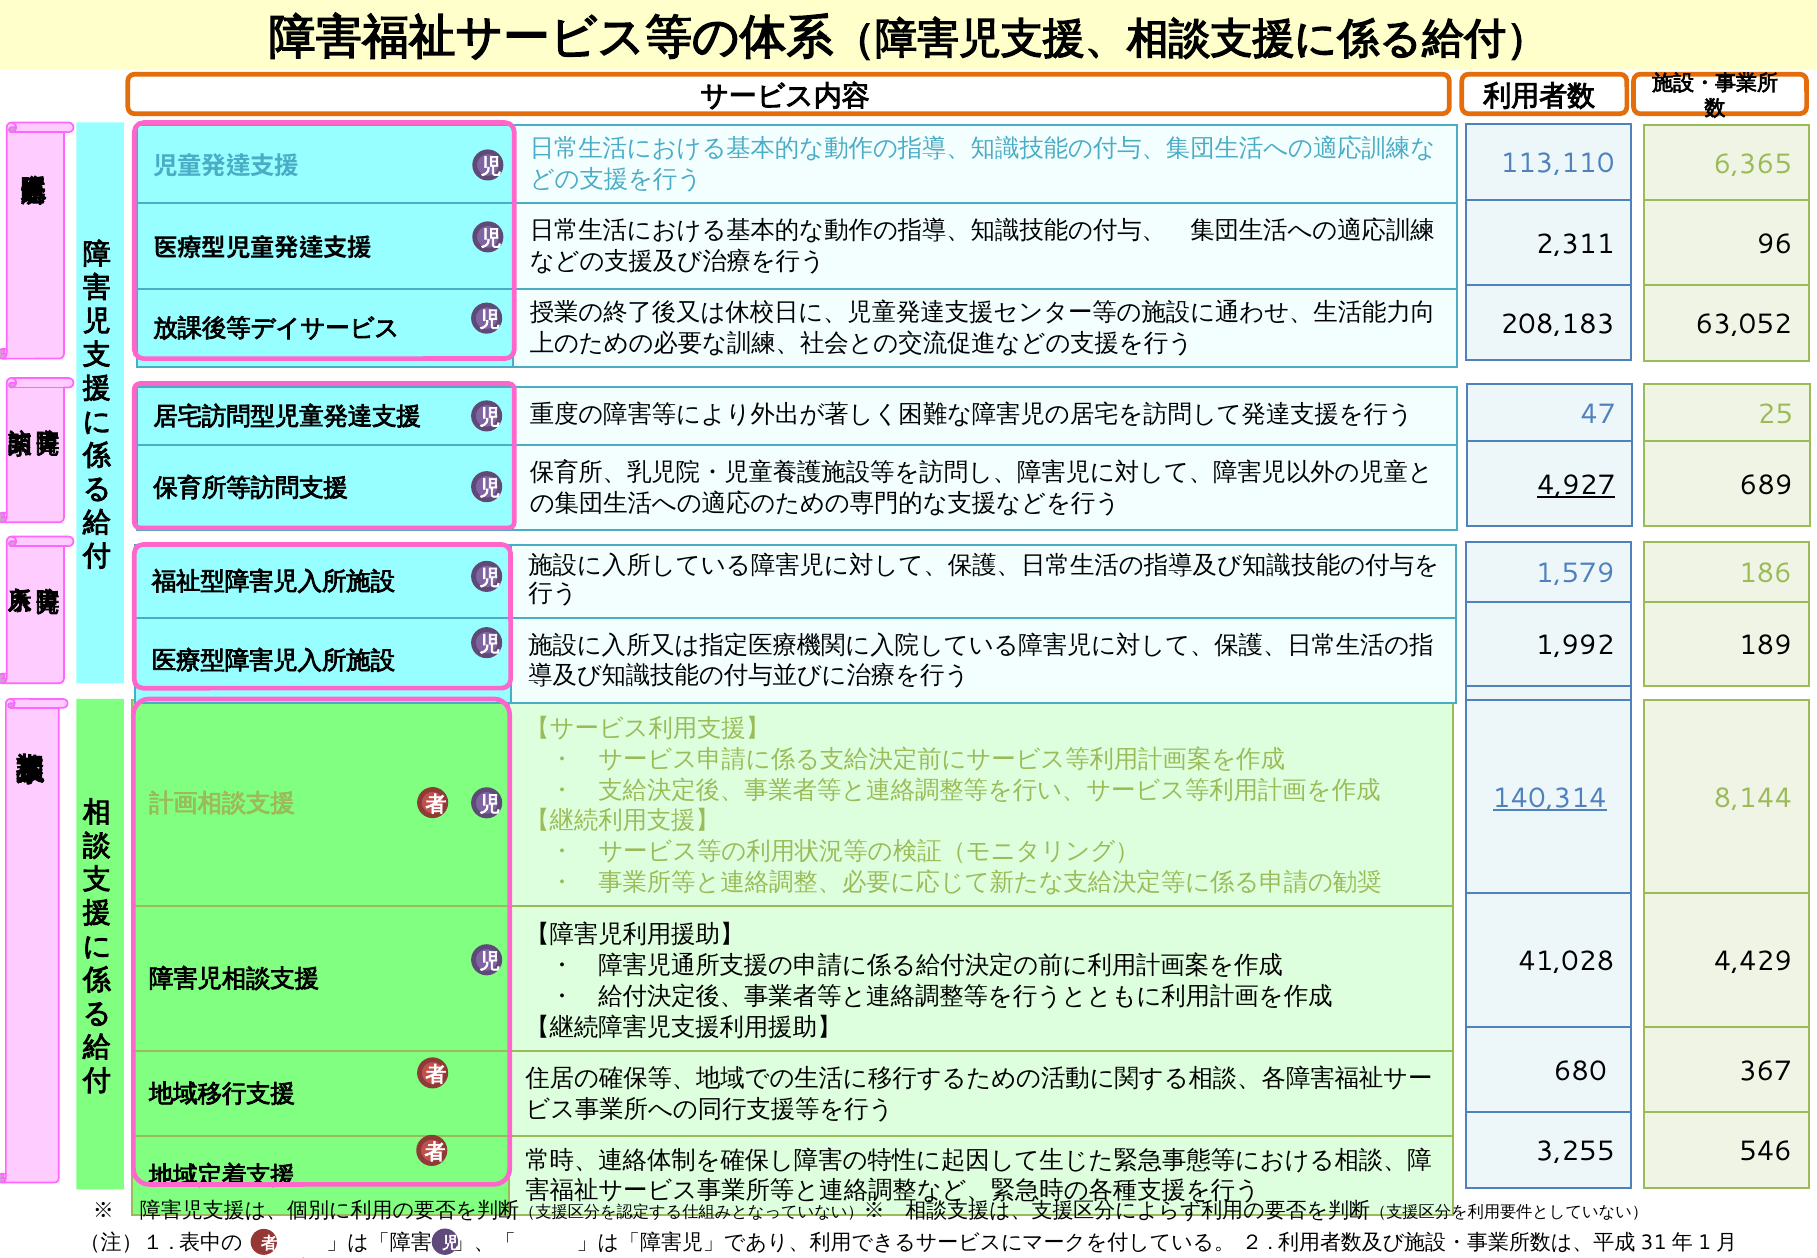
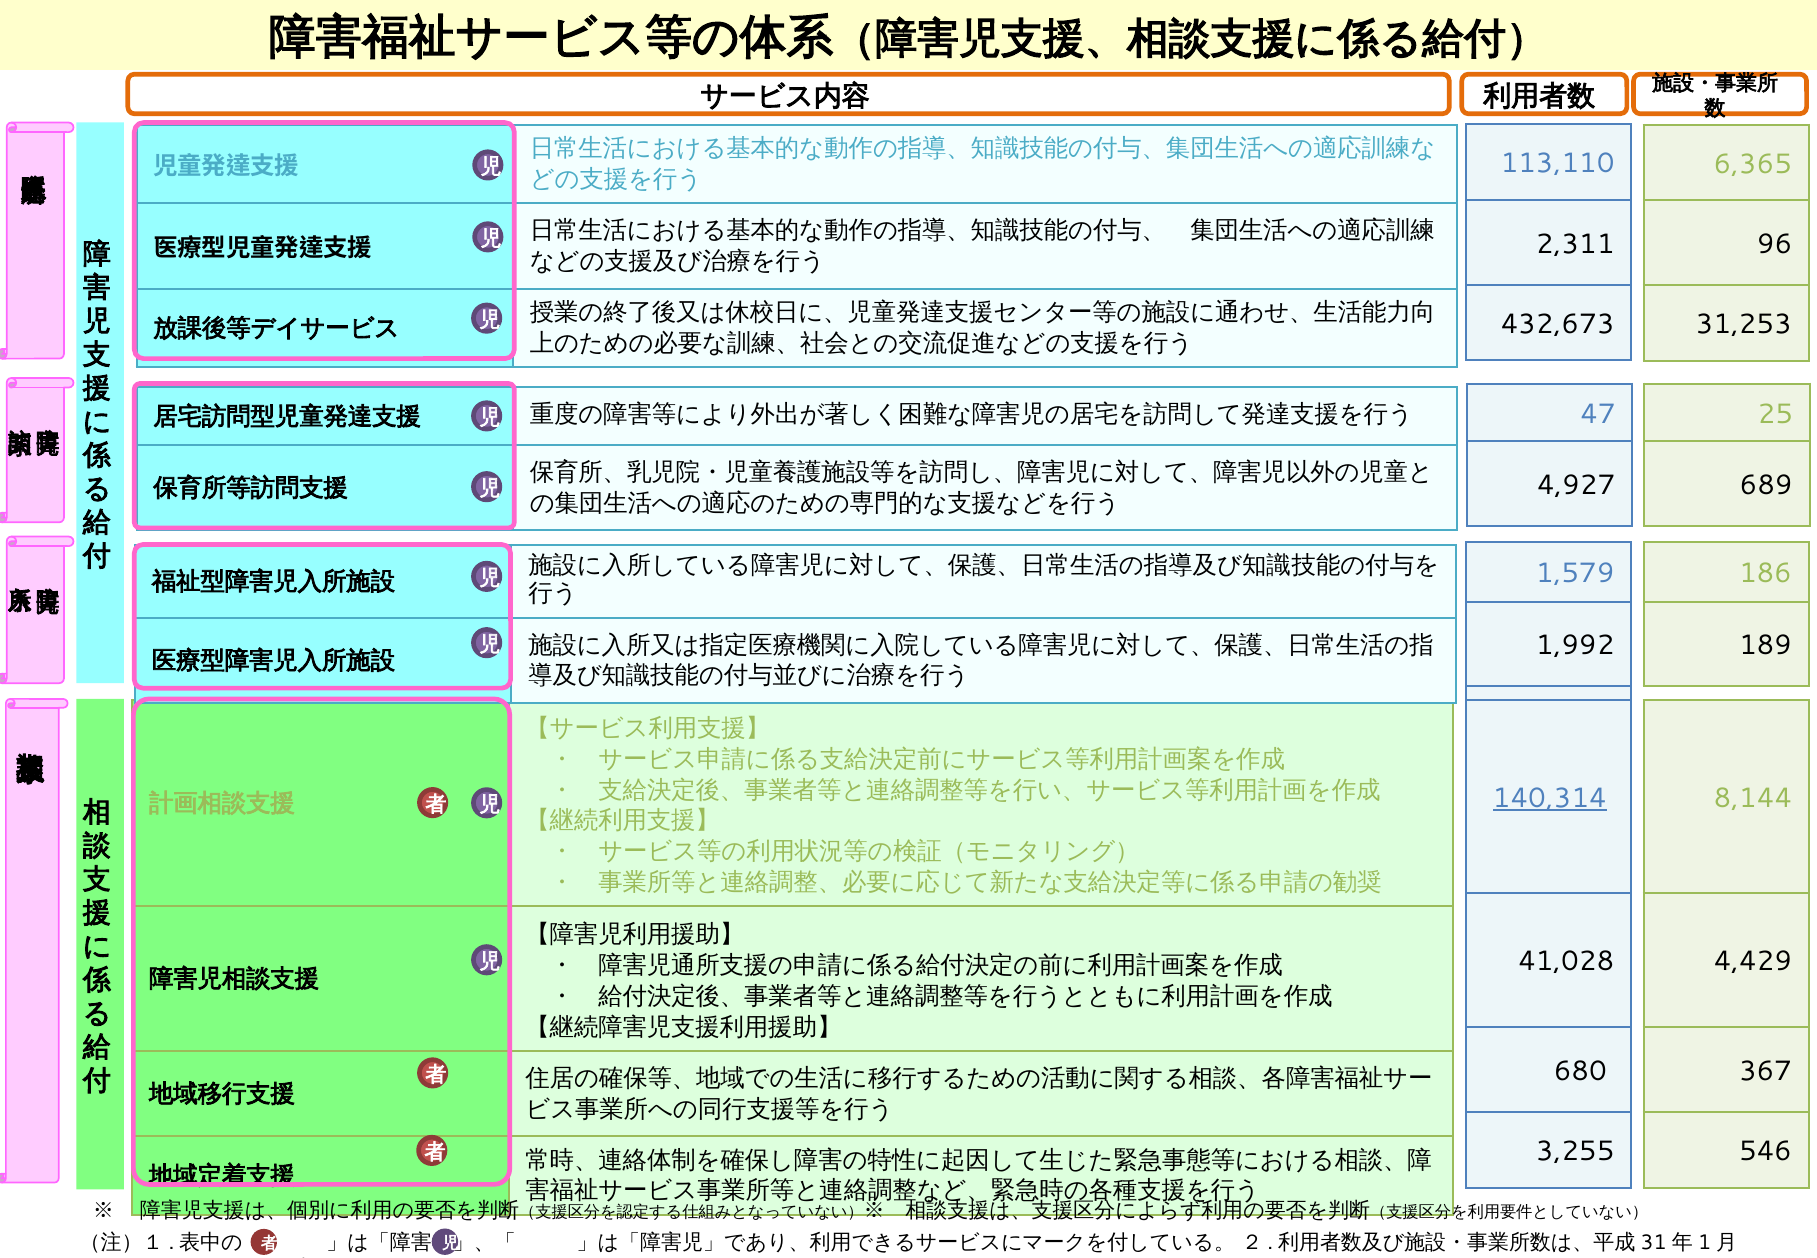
208,183: 208,183 -> 432,673
63,052: 63,052 -> 31,253
4,927 underline: present -> none
